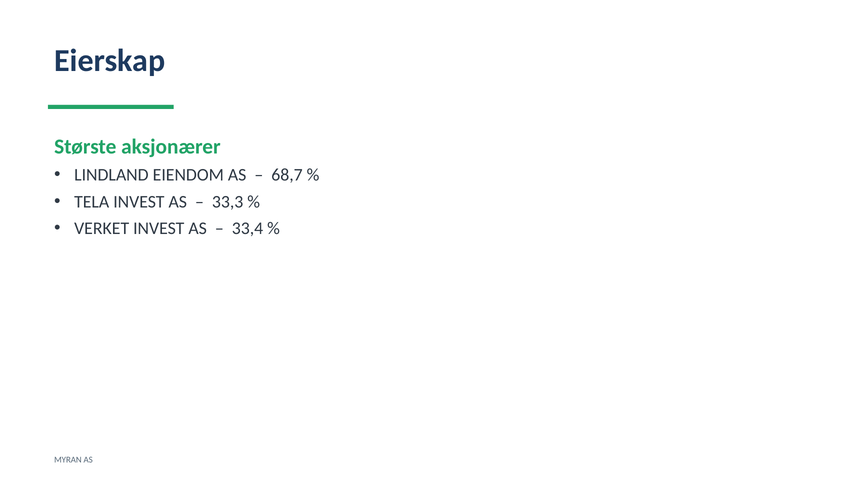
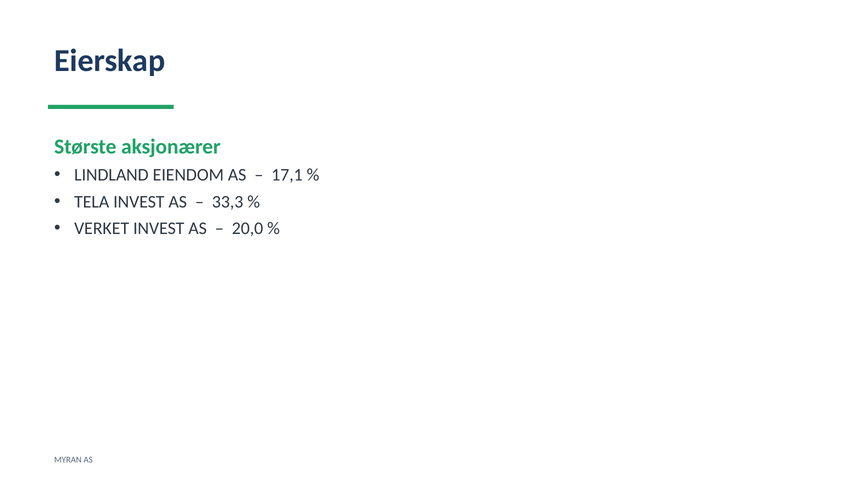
68,7: 68,7 -> 17,1
33,4: 33,4 -> 20,0
